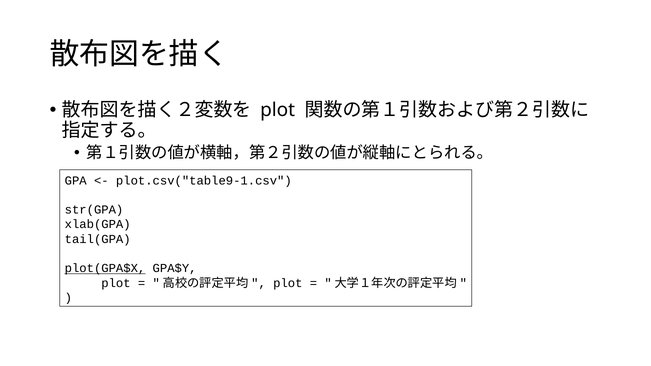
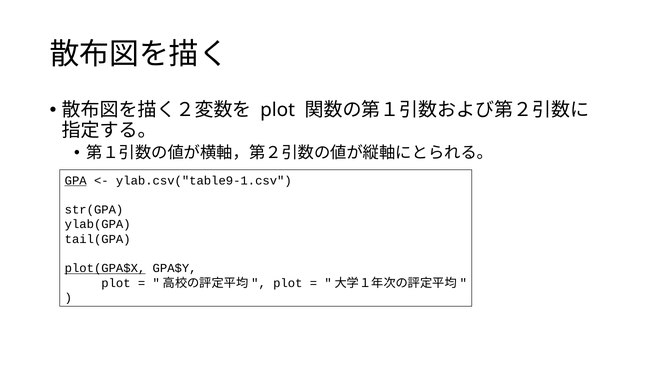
GPA underline: none -> present
plot.csv("table9-1.csv: plot.csv("table9-1.csv -> ylab.csv("table9-1.csv
xlab(GPA: xlab(GPA -> ylab(GPA
